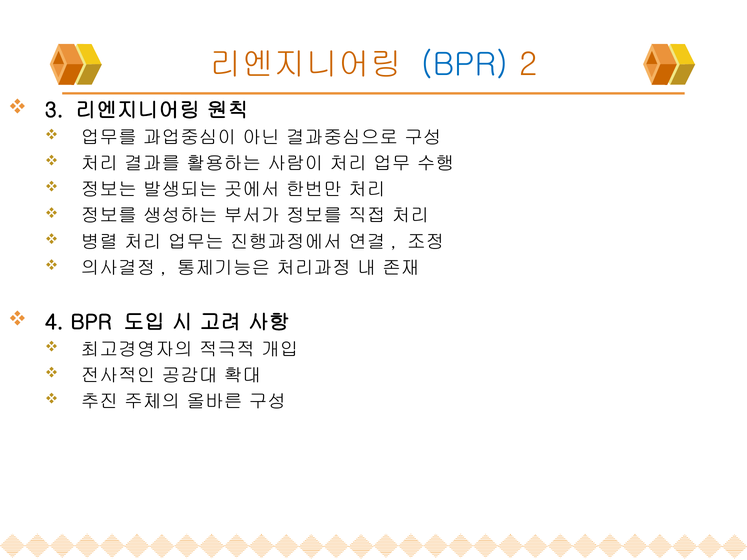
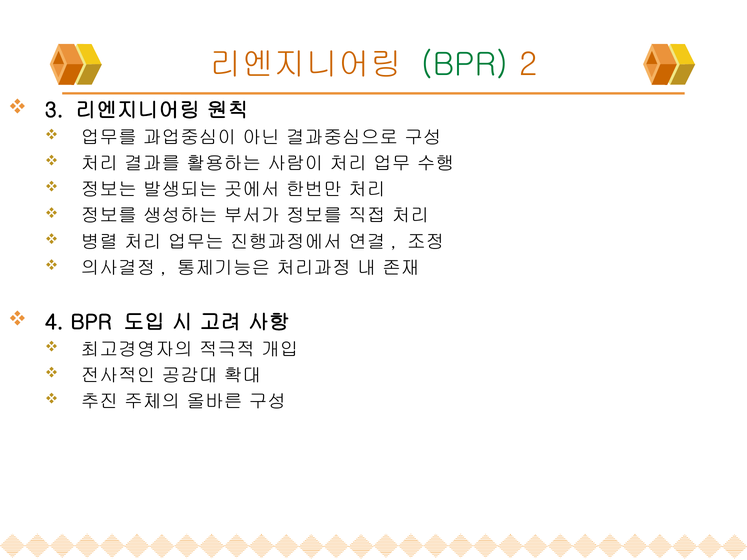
BPR at (464, 65) colour: blue -> green
